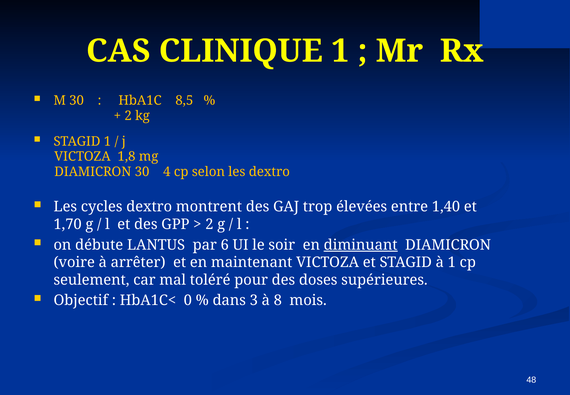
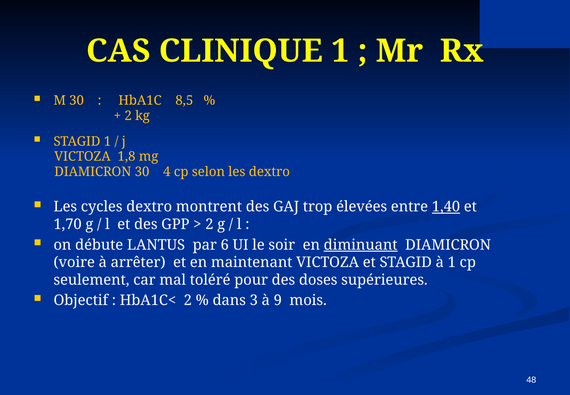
1,40 underline: none -> present
HbA1C< 0: 0 -> 2
8: 8 -> 9
